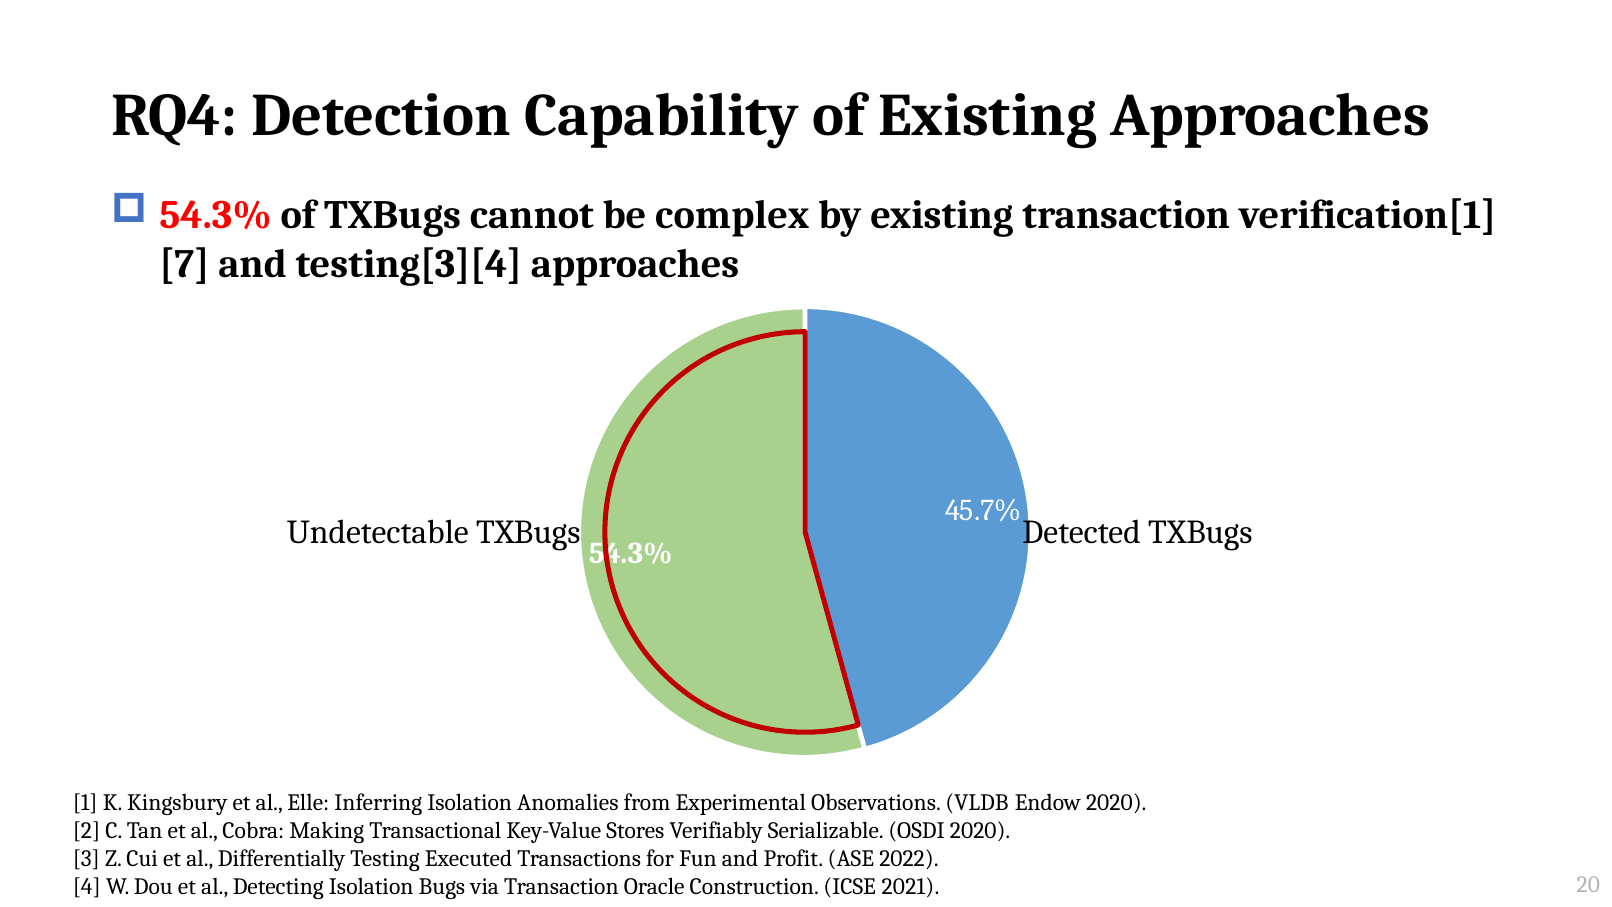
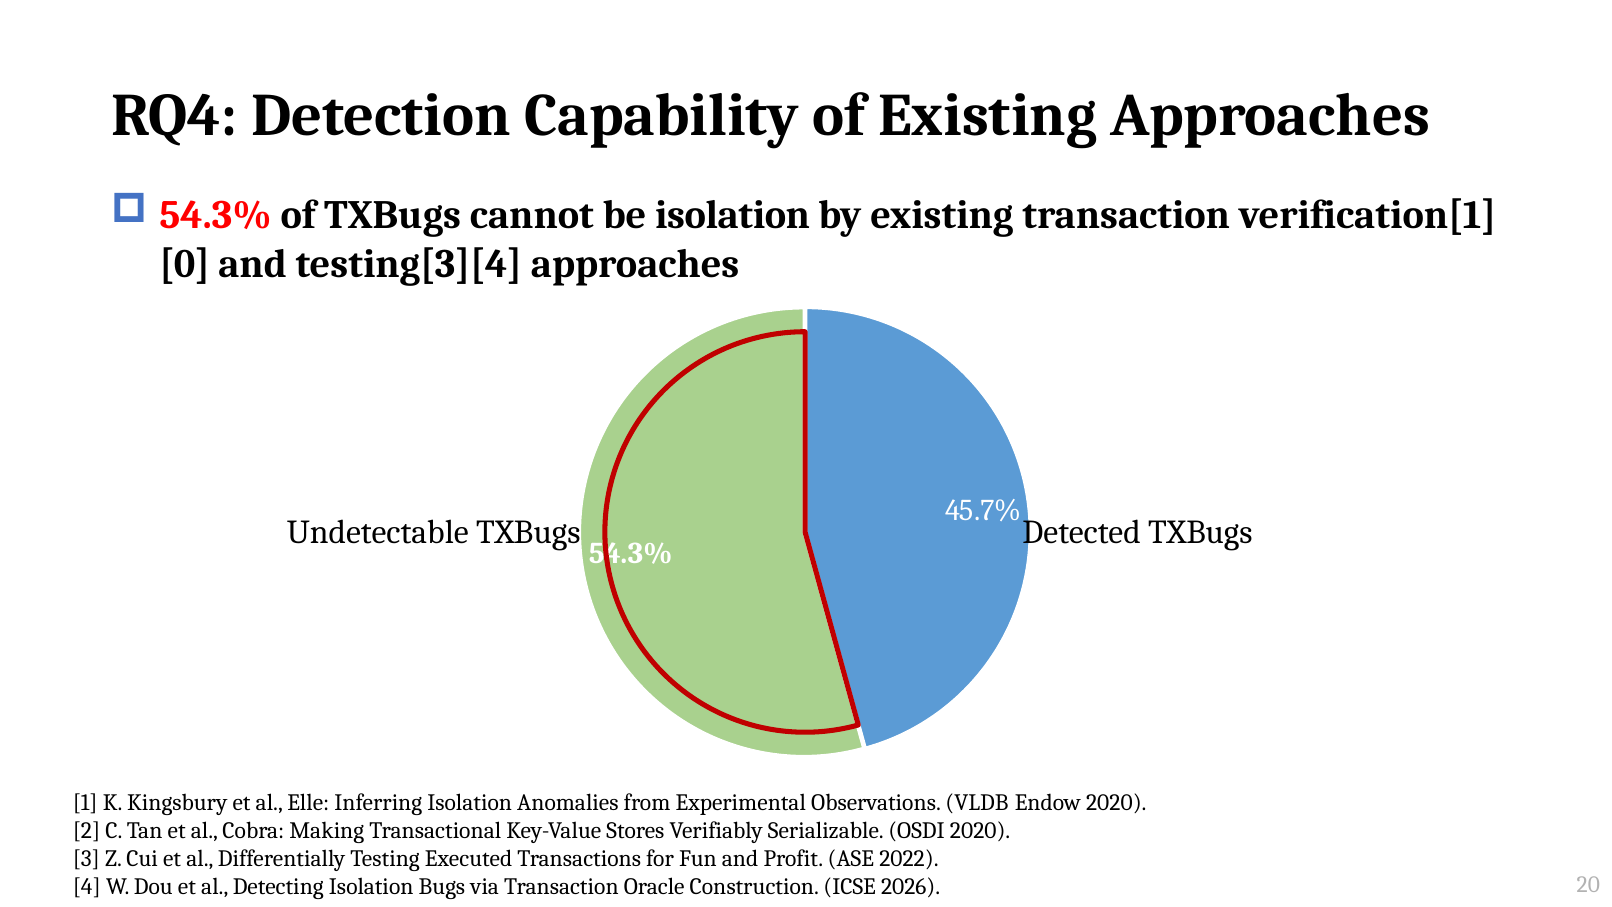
be complex: complex -> isolation
7: 7 -> 0
2021: 2021 -> 2026
